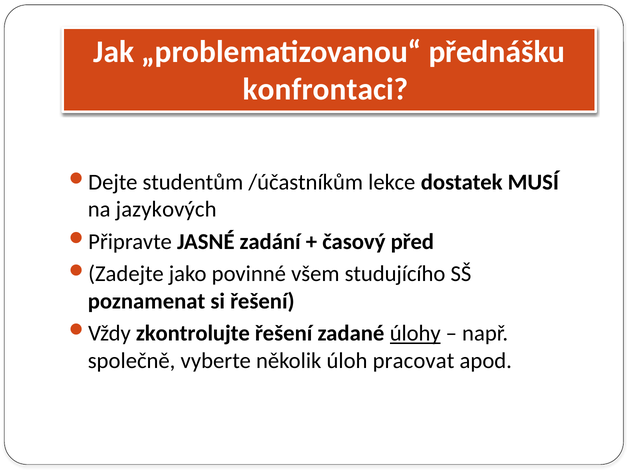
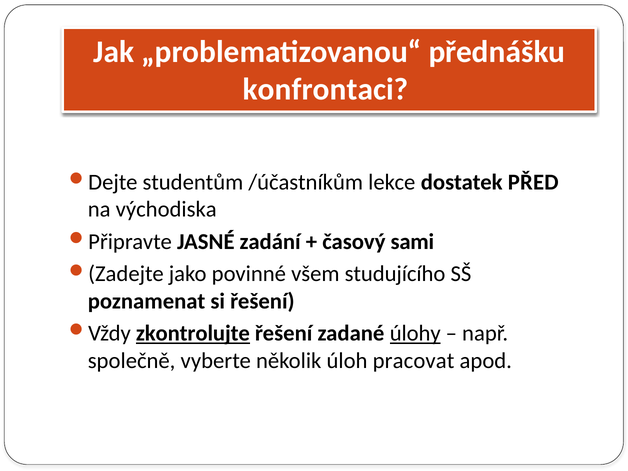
MUSÍ: MUSÍ -> PŘED
jazykových: jazykových -> východiska
před: před -> sami
zkontrolujte underline: none -> present
